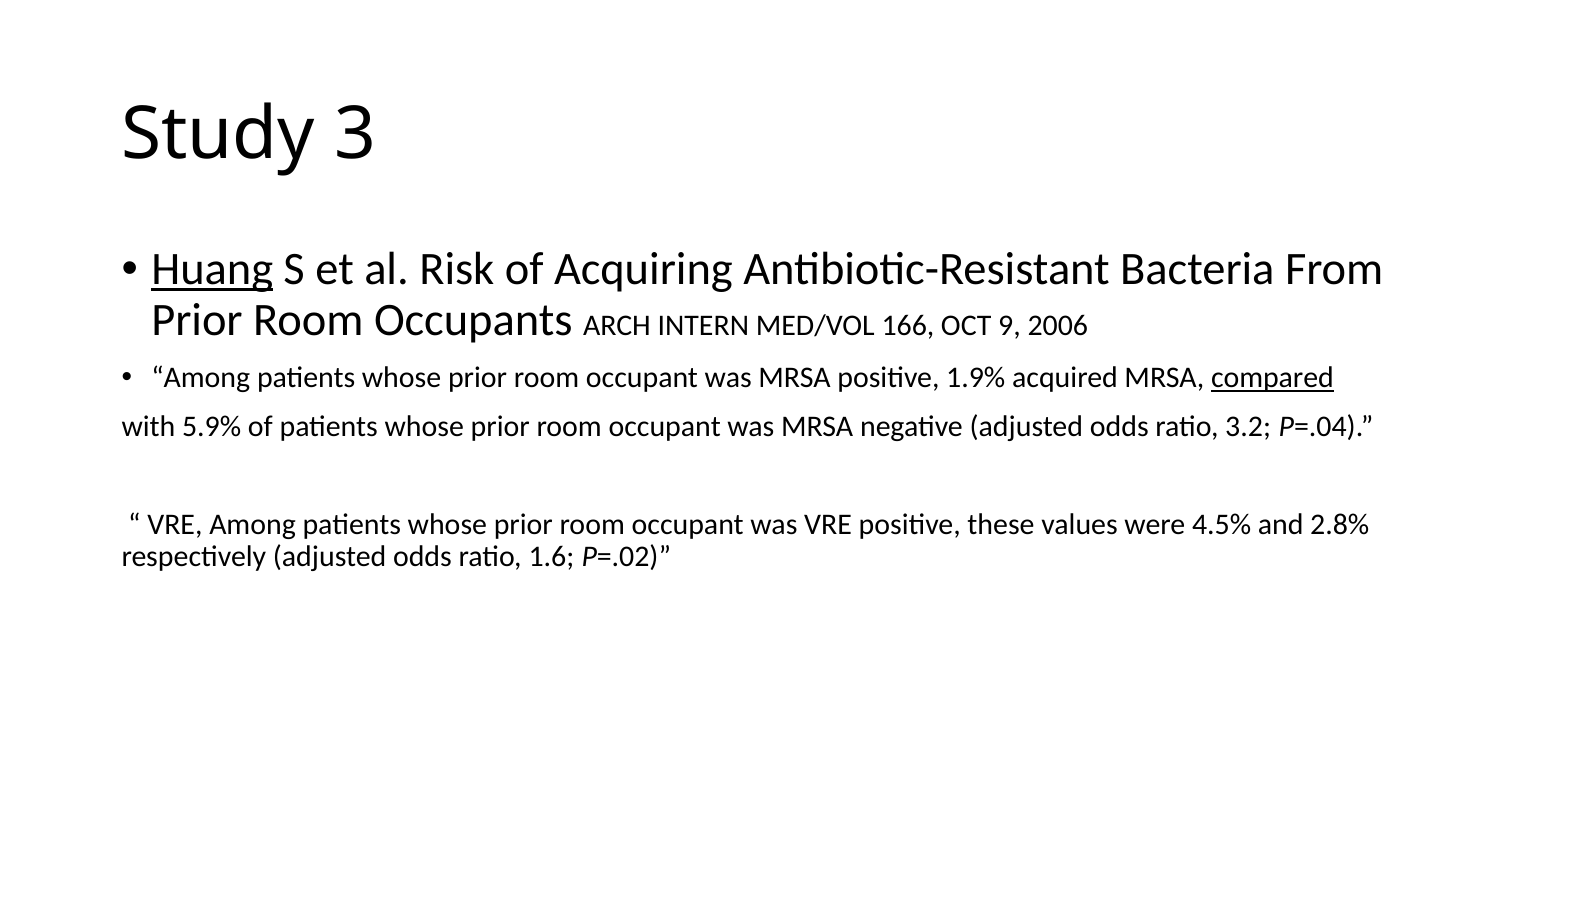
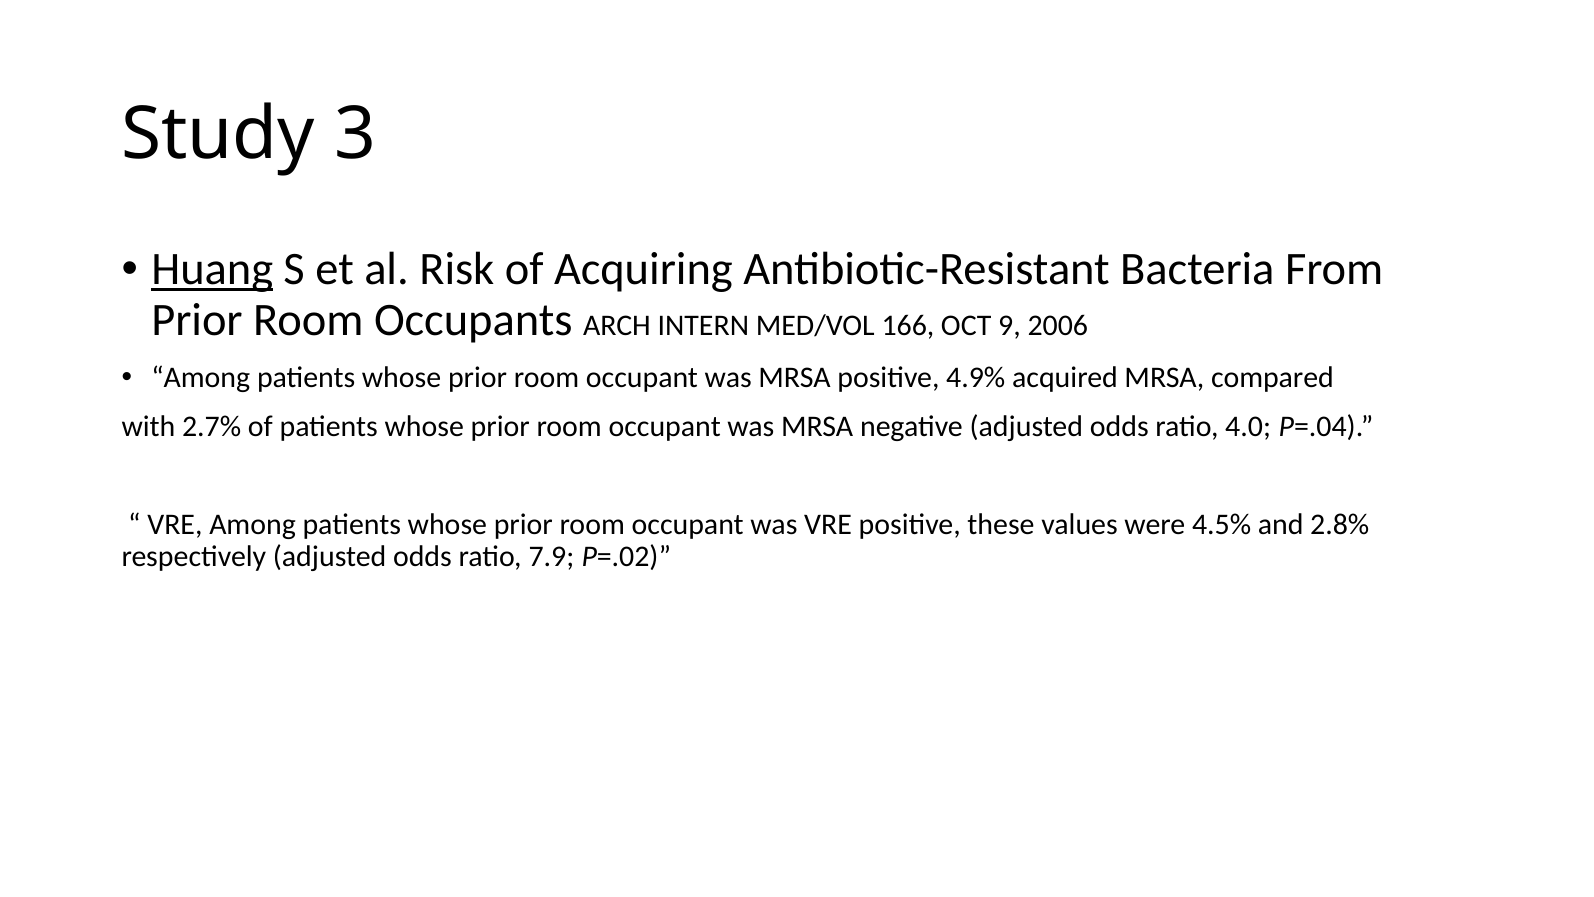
1.9%: 1.9% -> 4.9%
compared underline: present -> none
5.9%: 5.9% -> 2.7%
3.2: 3.2 -> 4.0
1.6: 1.6 -> 7.9
